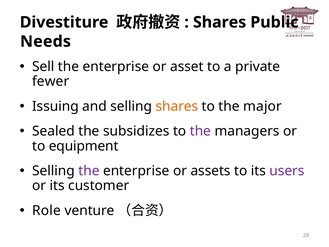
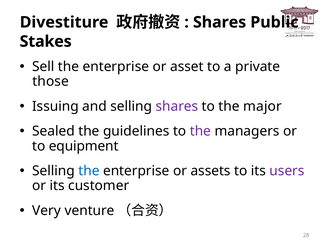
Needs: Needs -> Stakes
fewer: fewer -> those
shares at (177, 106) colour: orange -> purple
subsidizes: subsidizes -> guidelines
the at (89, 171) colour: purple -> blue
Role: Role -> Very
